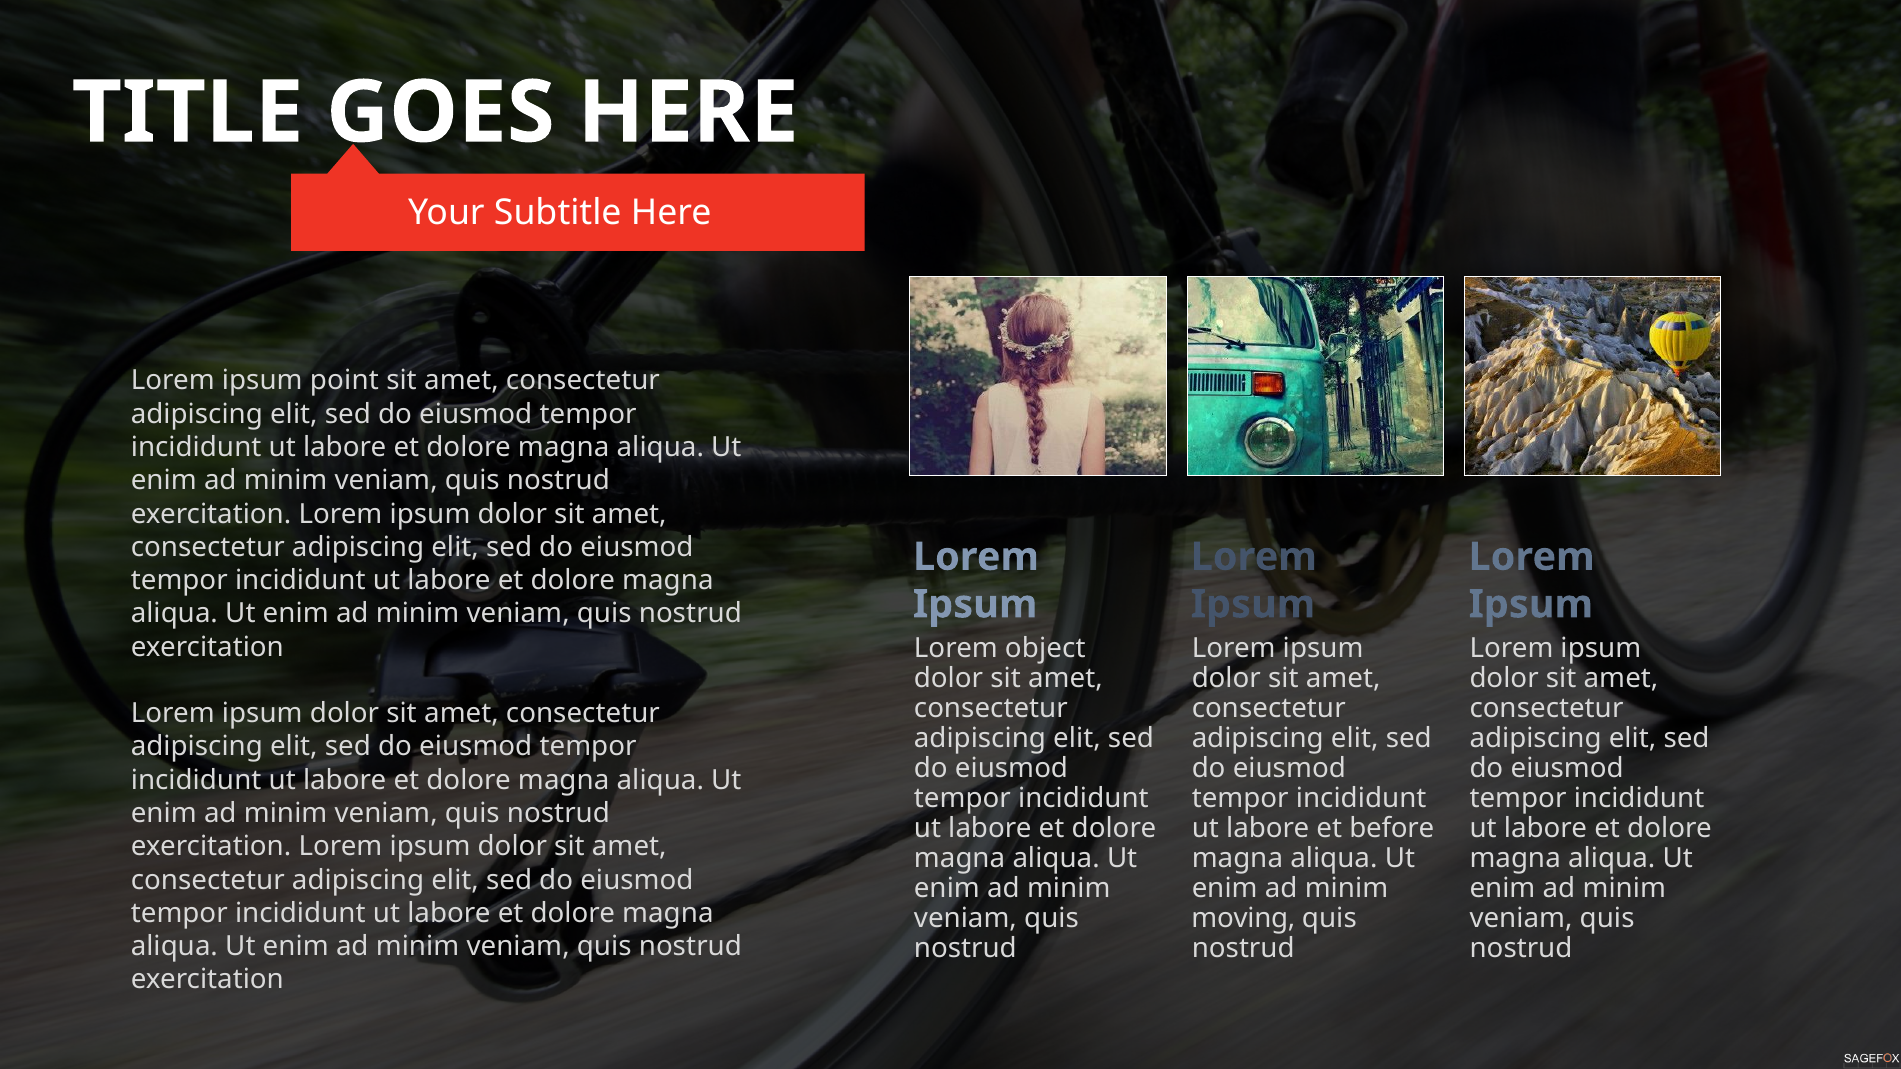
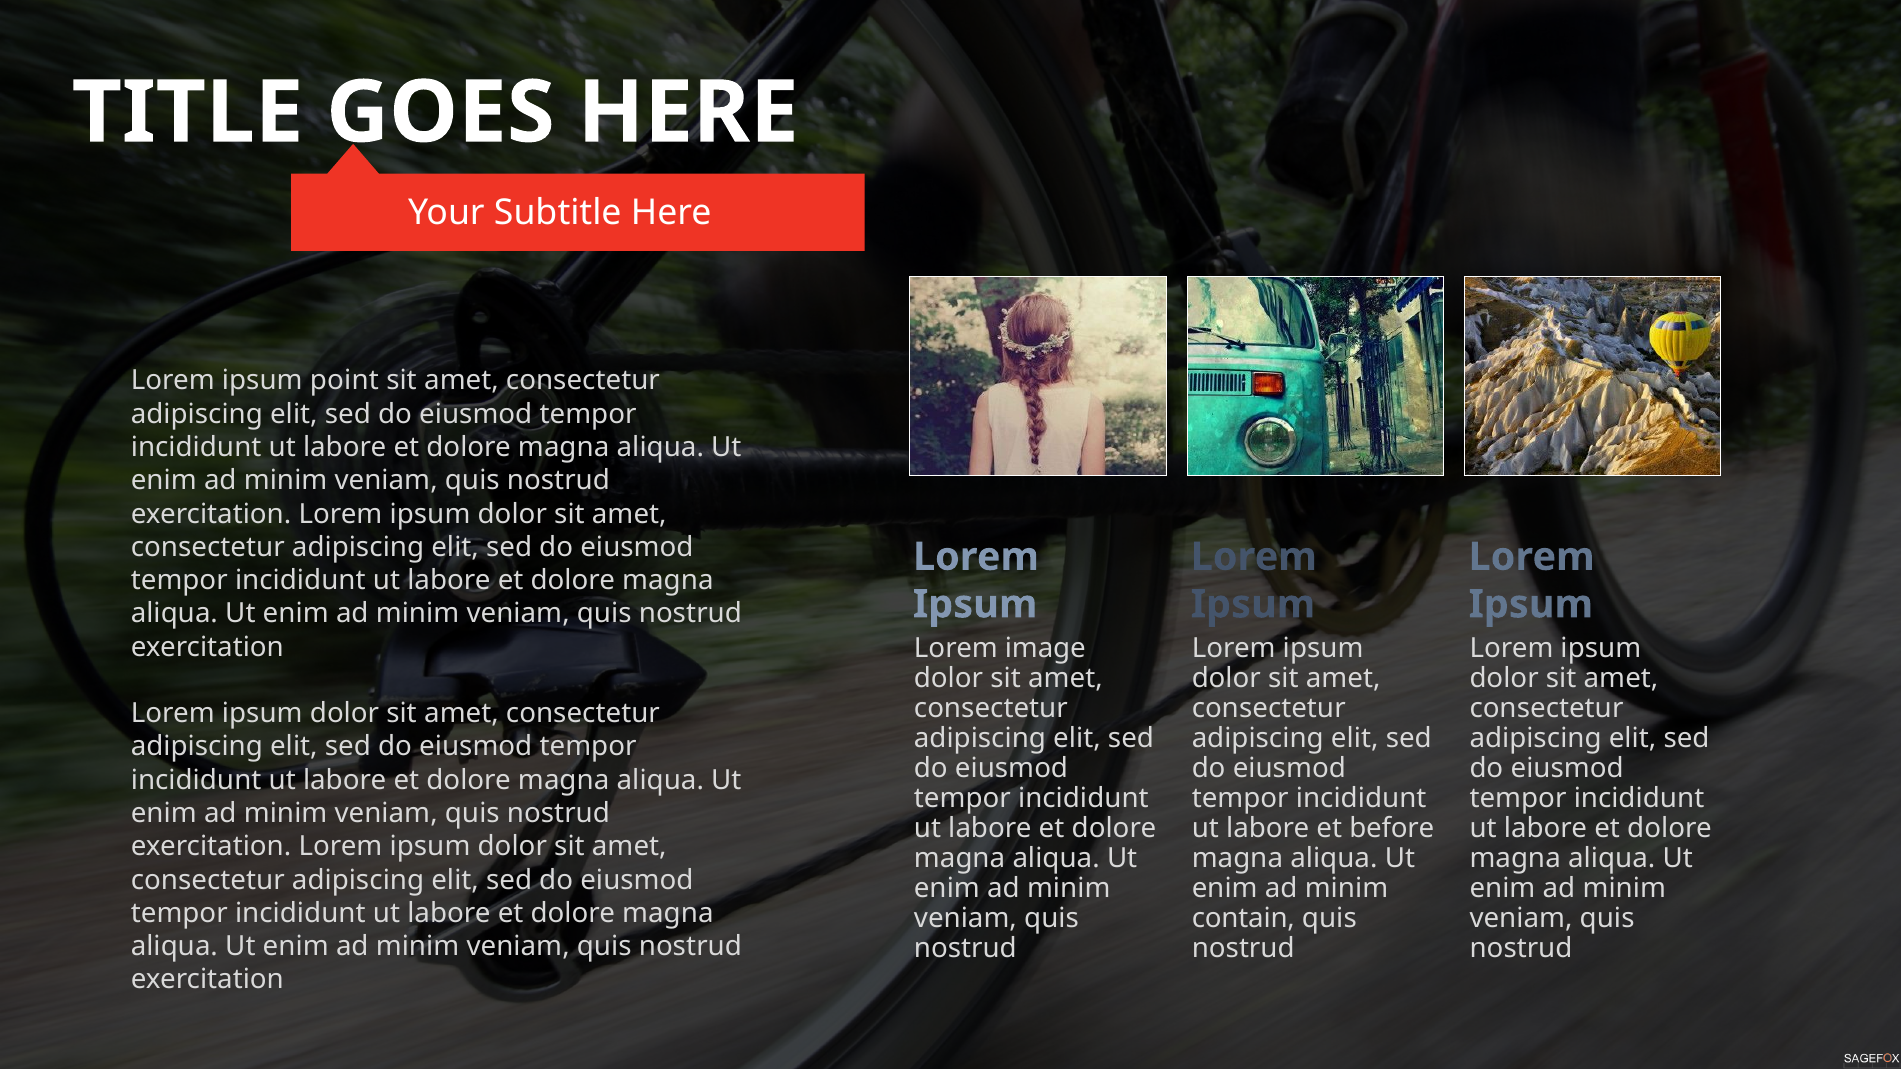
object: object -> image
moving: moving -> contain
